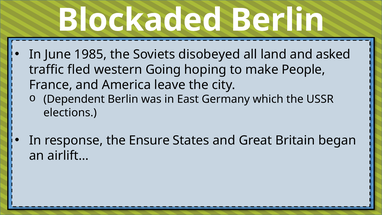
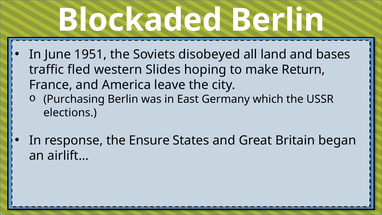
1985: 1985 -> 1951
asked: asked -> bases
Going: Going -> Slides
People: People -> Return
Dependent: Dependent -> Purchasing
